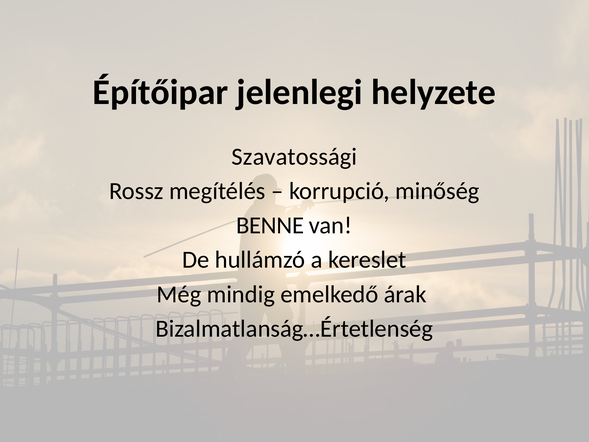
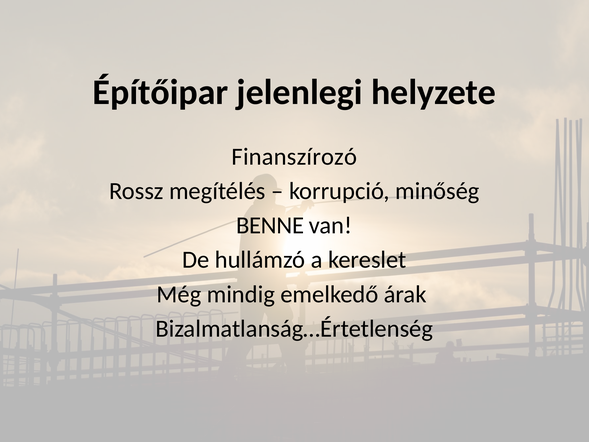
Szavatossági: Szavatossági -> Finanszírozó
